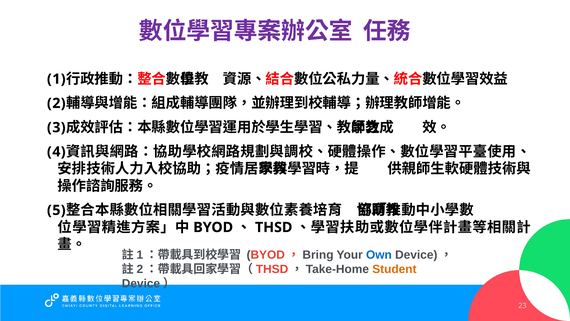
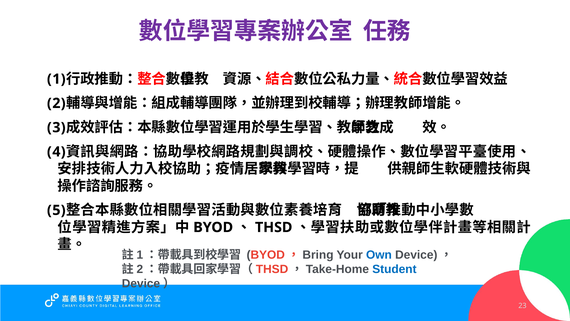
Student colour: orange -> blue
